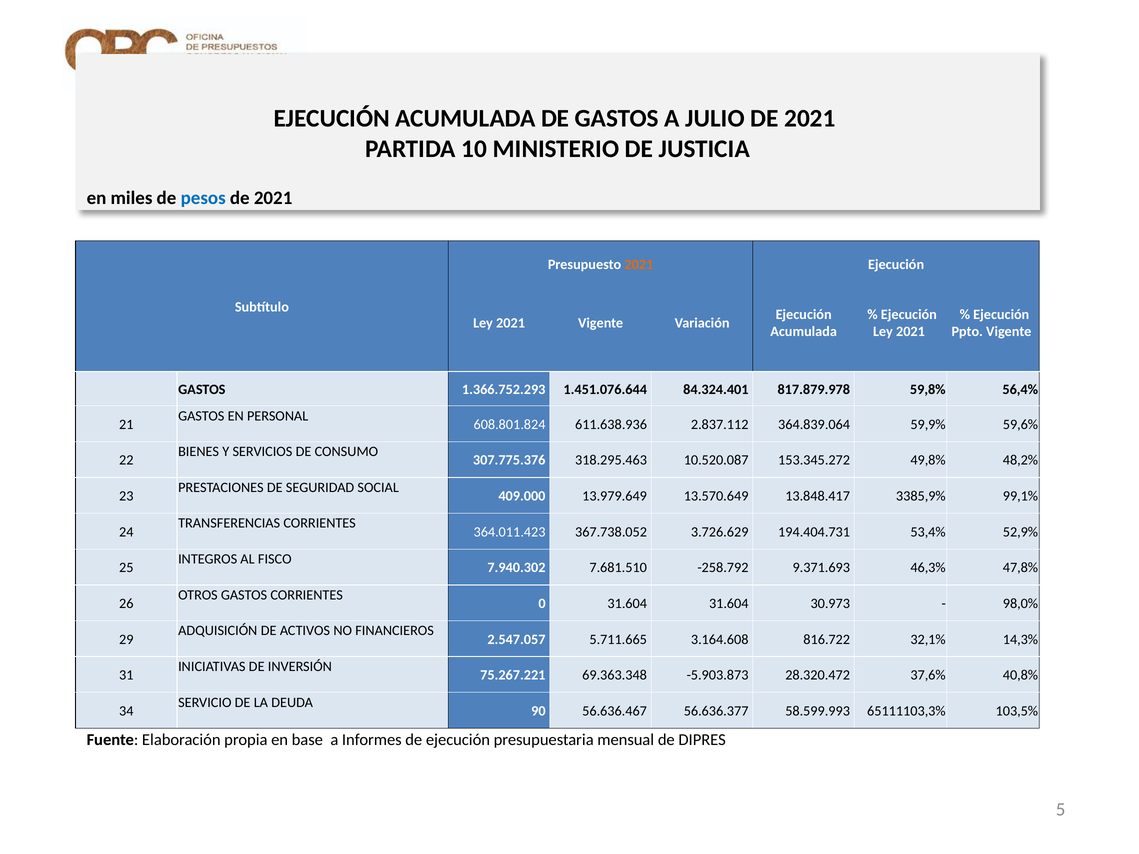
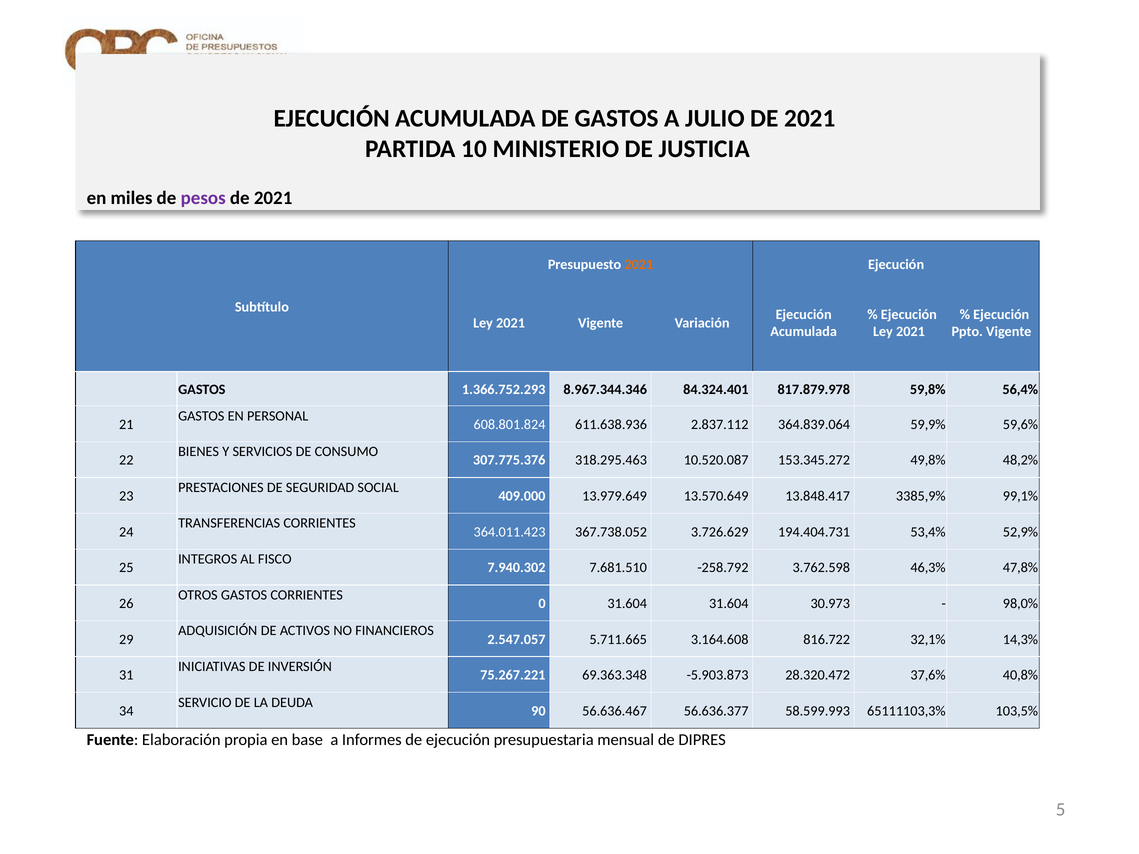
pesos colour: blue -> purple
1.451.076.644: 1.451.076.644 -> 8.967.344.346
9.371.693: 9.371.693 -> 3.762.598
